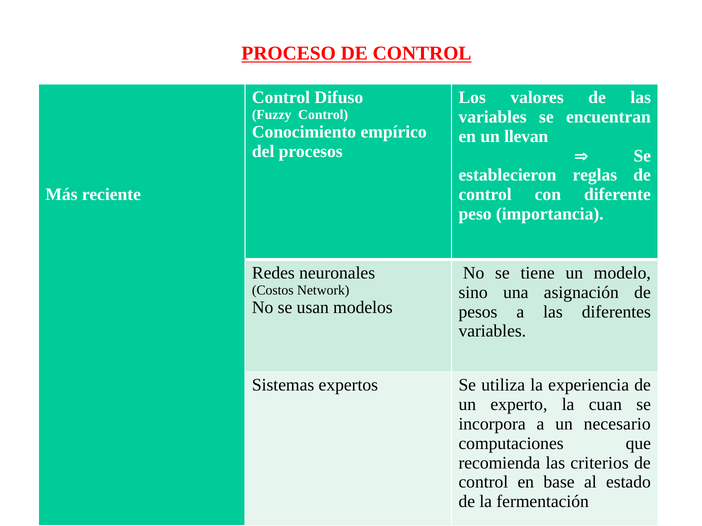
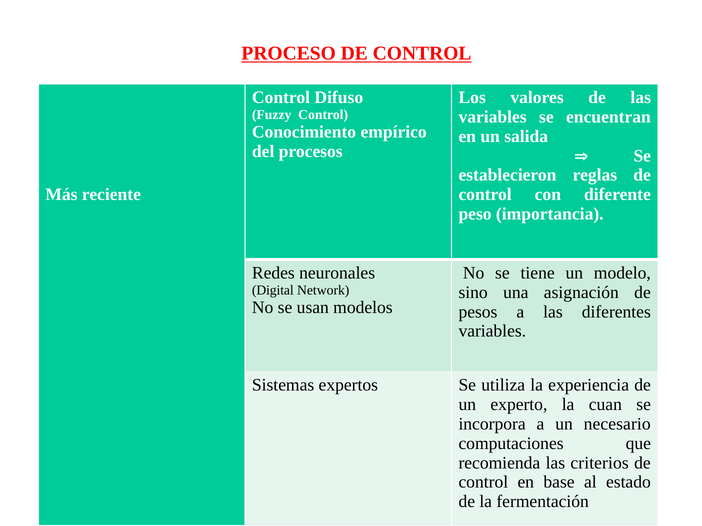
llevan: llevan -> salida
Costos: Costos -> Digital
